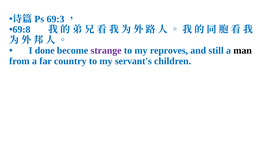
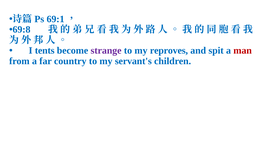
69:3: 69:3 -> 69:1
done: done -> tents
still: still -> spit
man colour: black -> red
